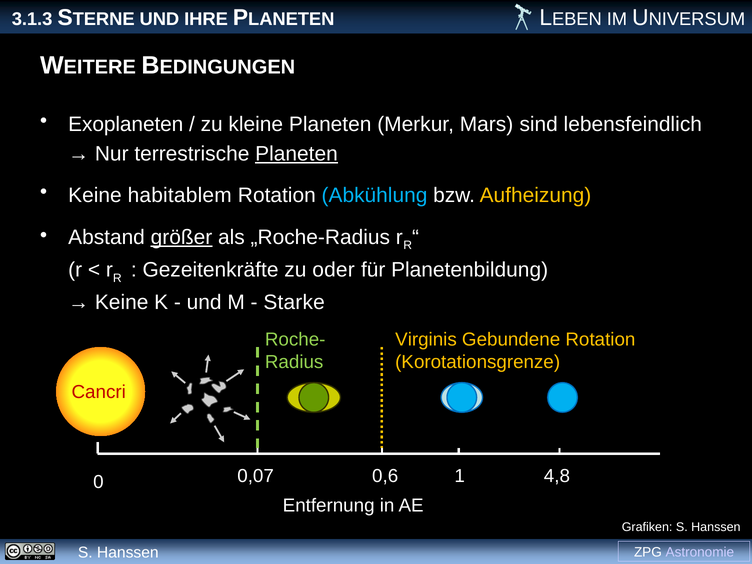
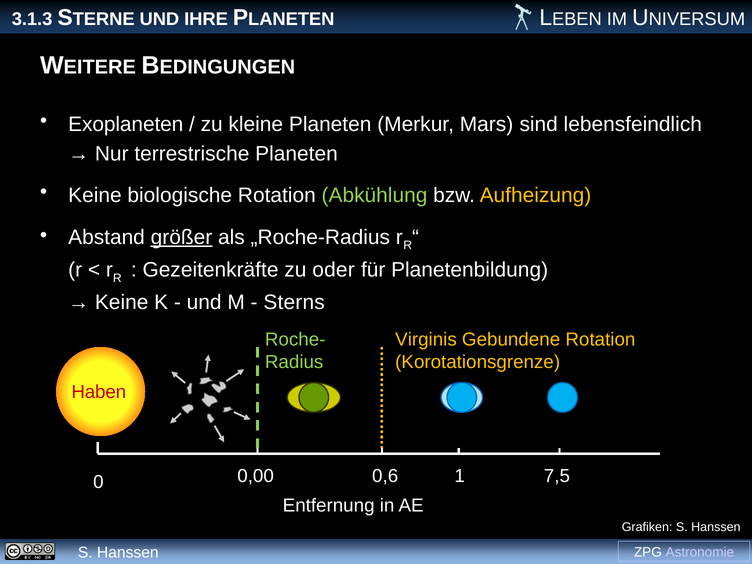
Planeten at (297, 154) underline: present -> none
habitablem: habitablem -> biologische
Abkühlung colour: light blue -> light green
Starke: Starke -> Sterns
Cancri: Cancri -> Haben
0,07: 0,07 -> 0,00
4,8: 4,8 -> 7,5
